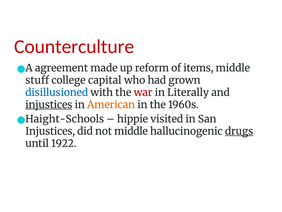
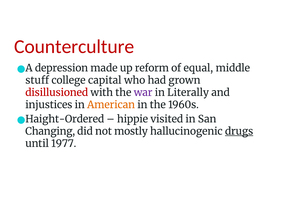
agreement: agreement -> depression
items: items -> equal
disillusioned colour: blue -> red
war colour: red -> purple
injustices at (49, 105) underline: present -> none
Haight-Schools: Haight-Schools -> Haight-Ordered
Injustices at (50, 131): Injustices -> Changing
not middle: middle -> mostly
1922: 1922 -> 1977
